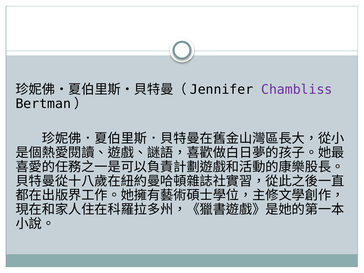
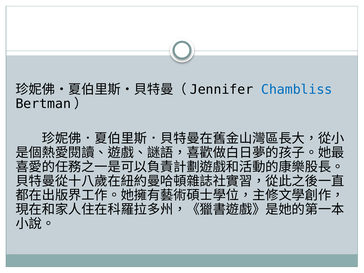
Chambliss colour: purple -> blue
